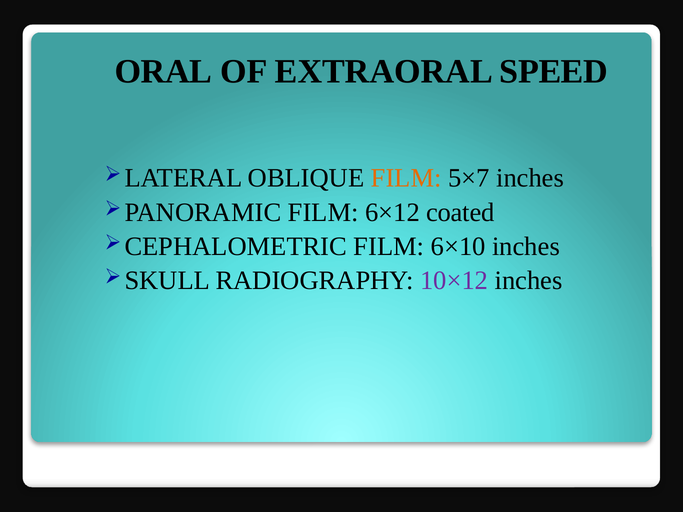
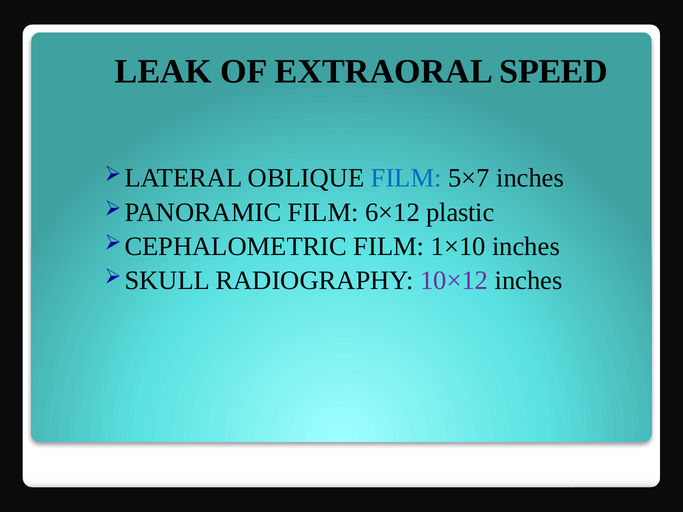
ORAL: ORAL -> LEAK
FILM at (406, 178) colour: orange -> blue
coated: coated -> plastic
6×10: 6×10 -> 1×10
